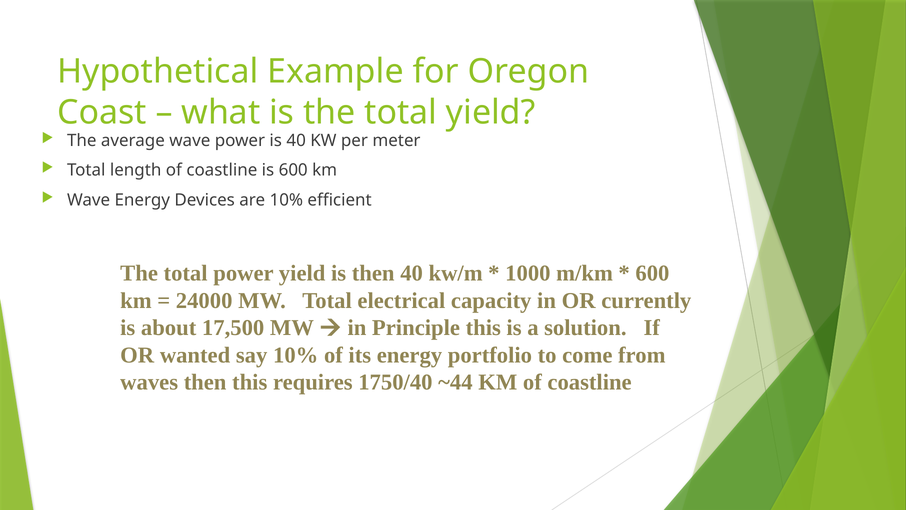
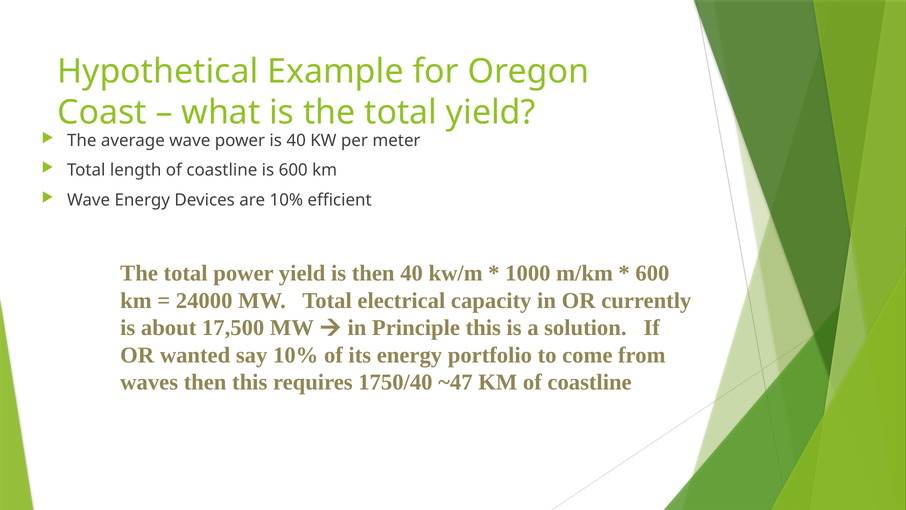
~44: ~44 -> ~47
